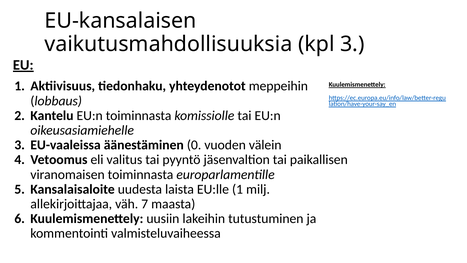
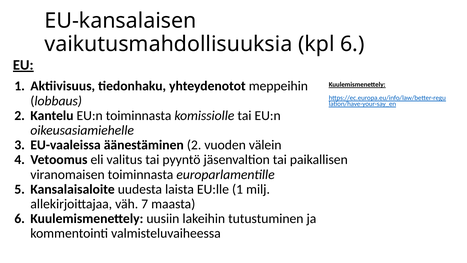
kpl 3: 3 -> 6
äänestäminen 0: 0 -> 2
